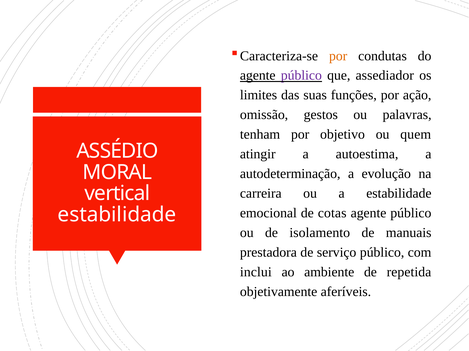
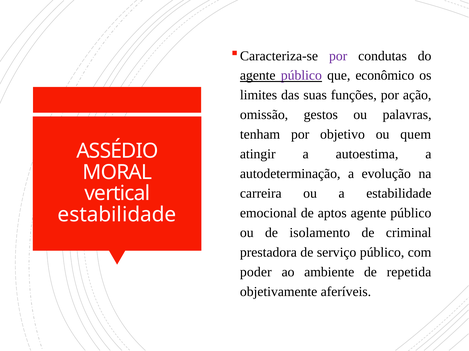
por at (338, 56) colour: orange -> purple
assediador: assediador -> econômico
cotas: cotas -> aptos
manuais: manuais -> criminal
inclui: inclui -> poder
